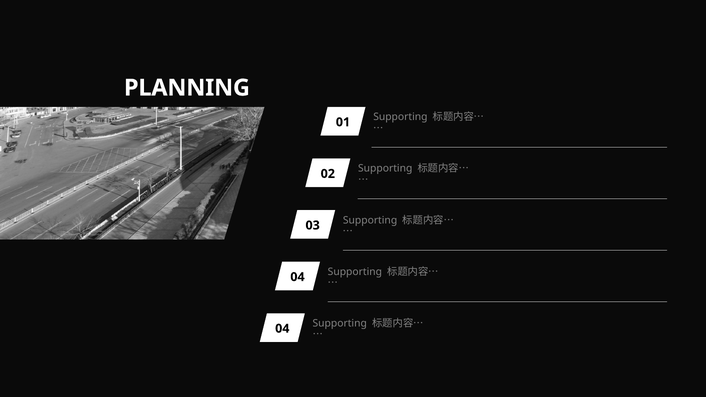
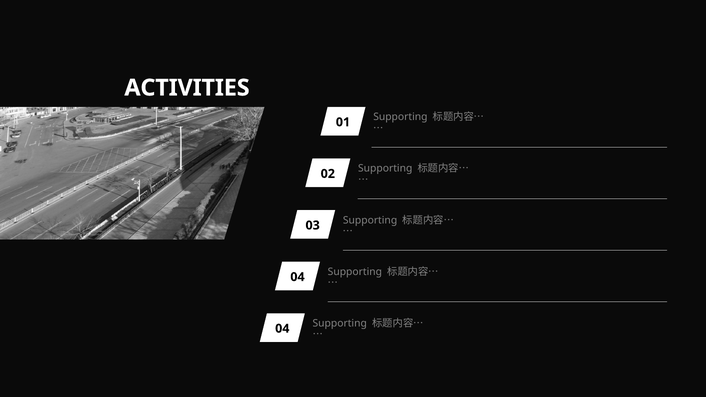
PLANNING: PLANNING -> ACTIVITIES
